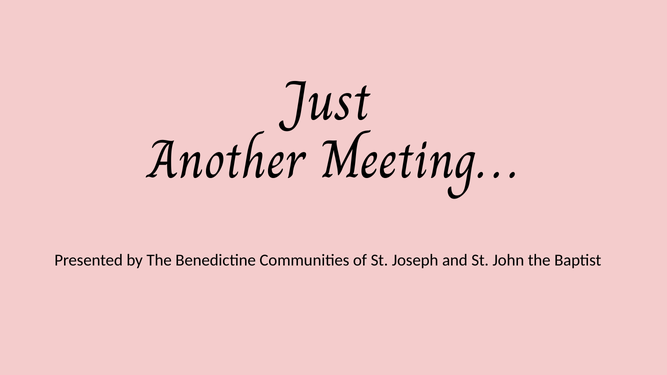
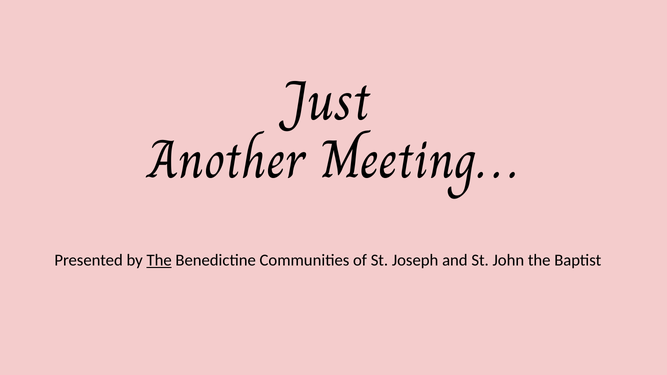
The at (159, 260) underline: none -> present
